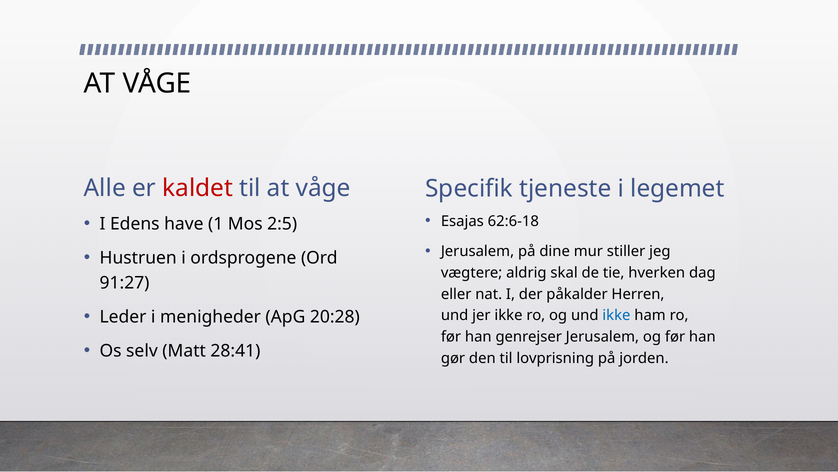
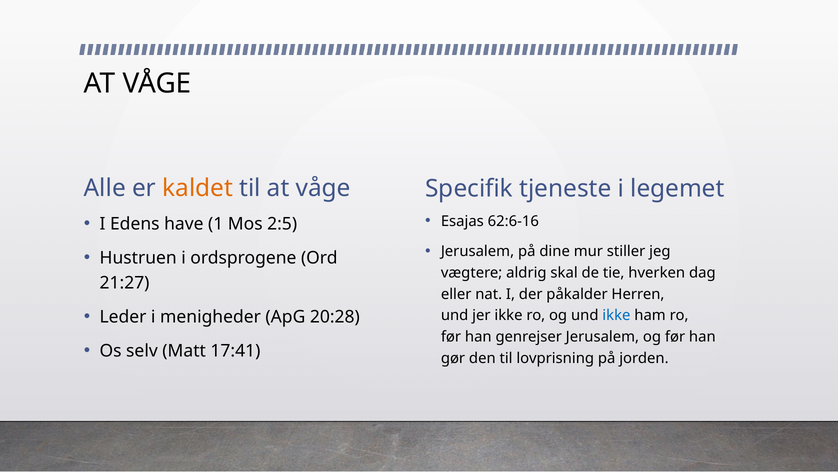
kaldet colour: red -> orange
62:6-18: 62:6-18 -> 62:6-16
91:27: 91:27 -> 21:27
28:41: 28:41 -> 17:41
